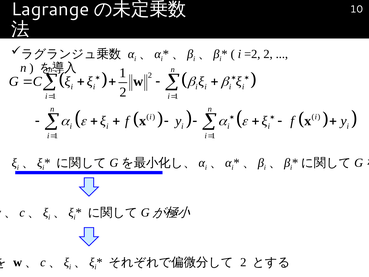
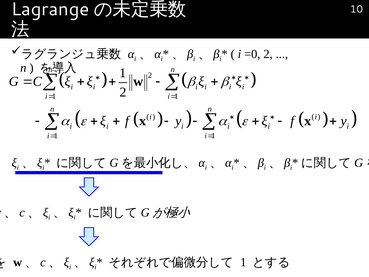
=2: =2 -> =0
2 at (243, 262): 2 -> 1
